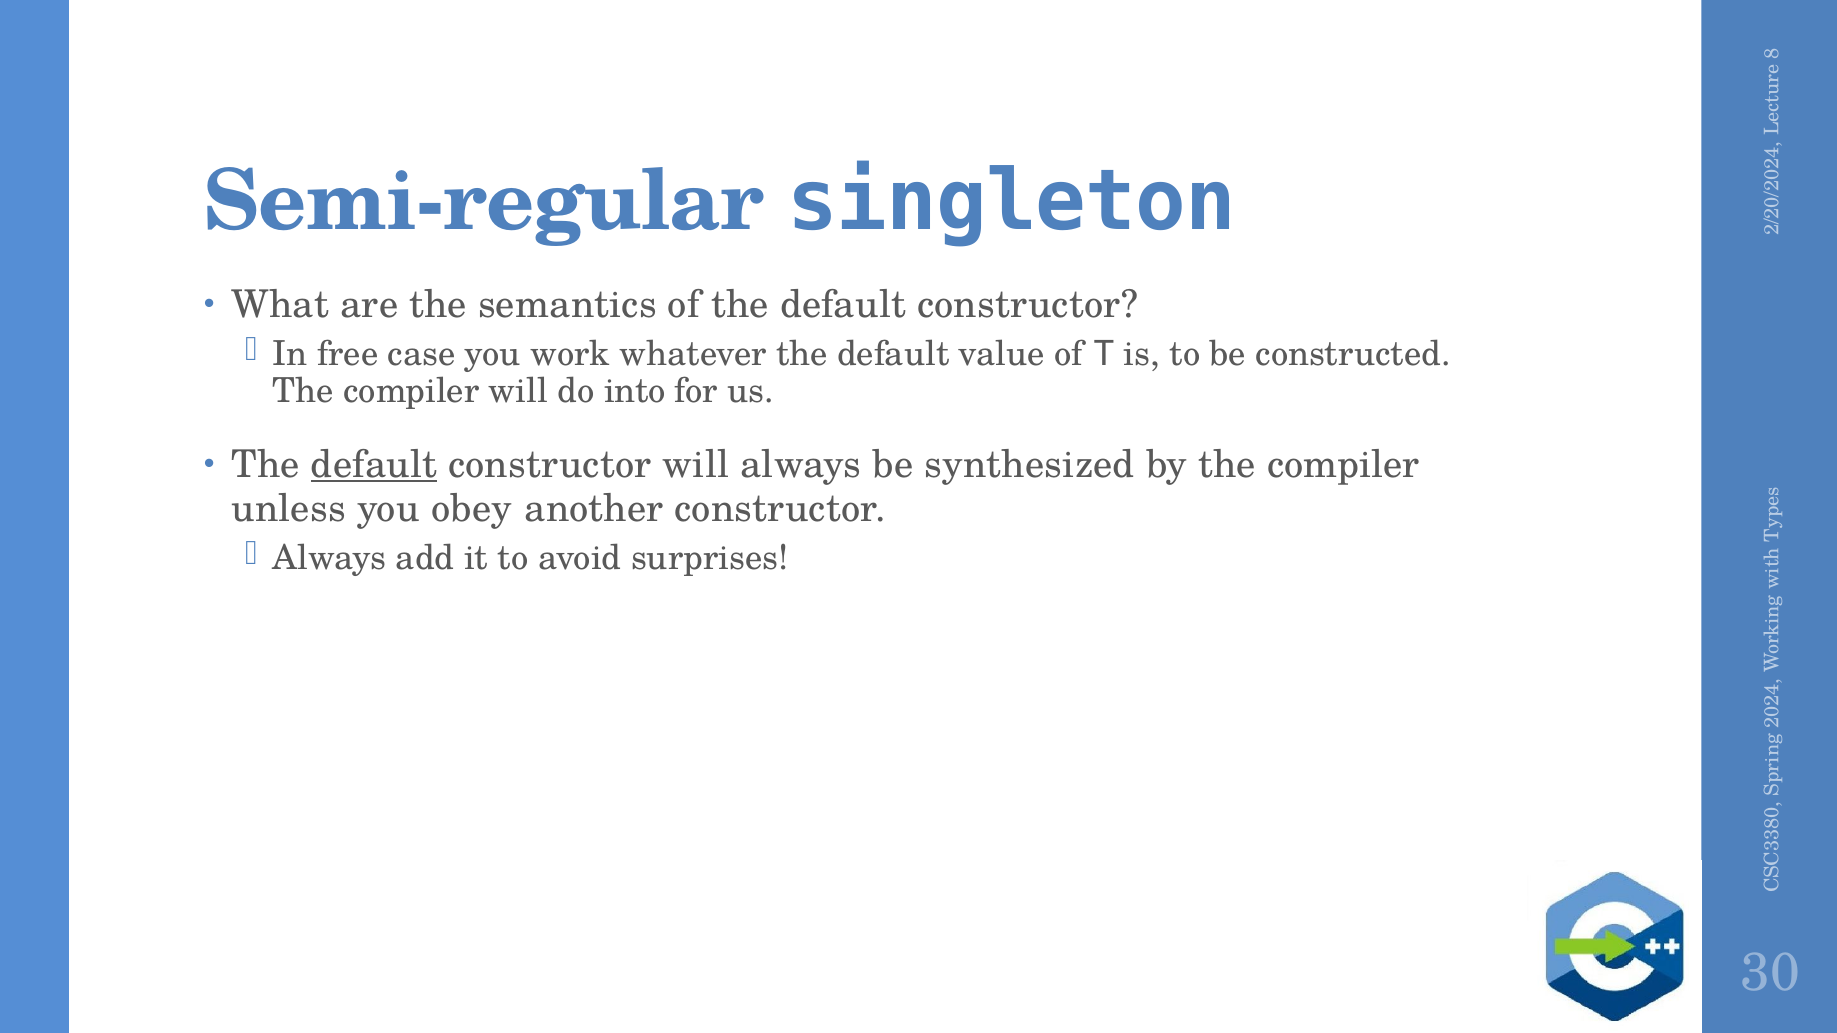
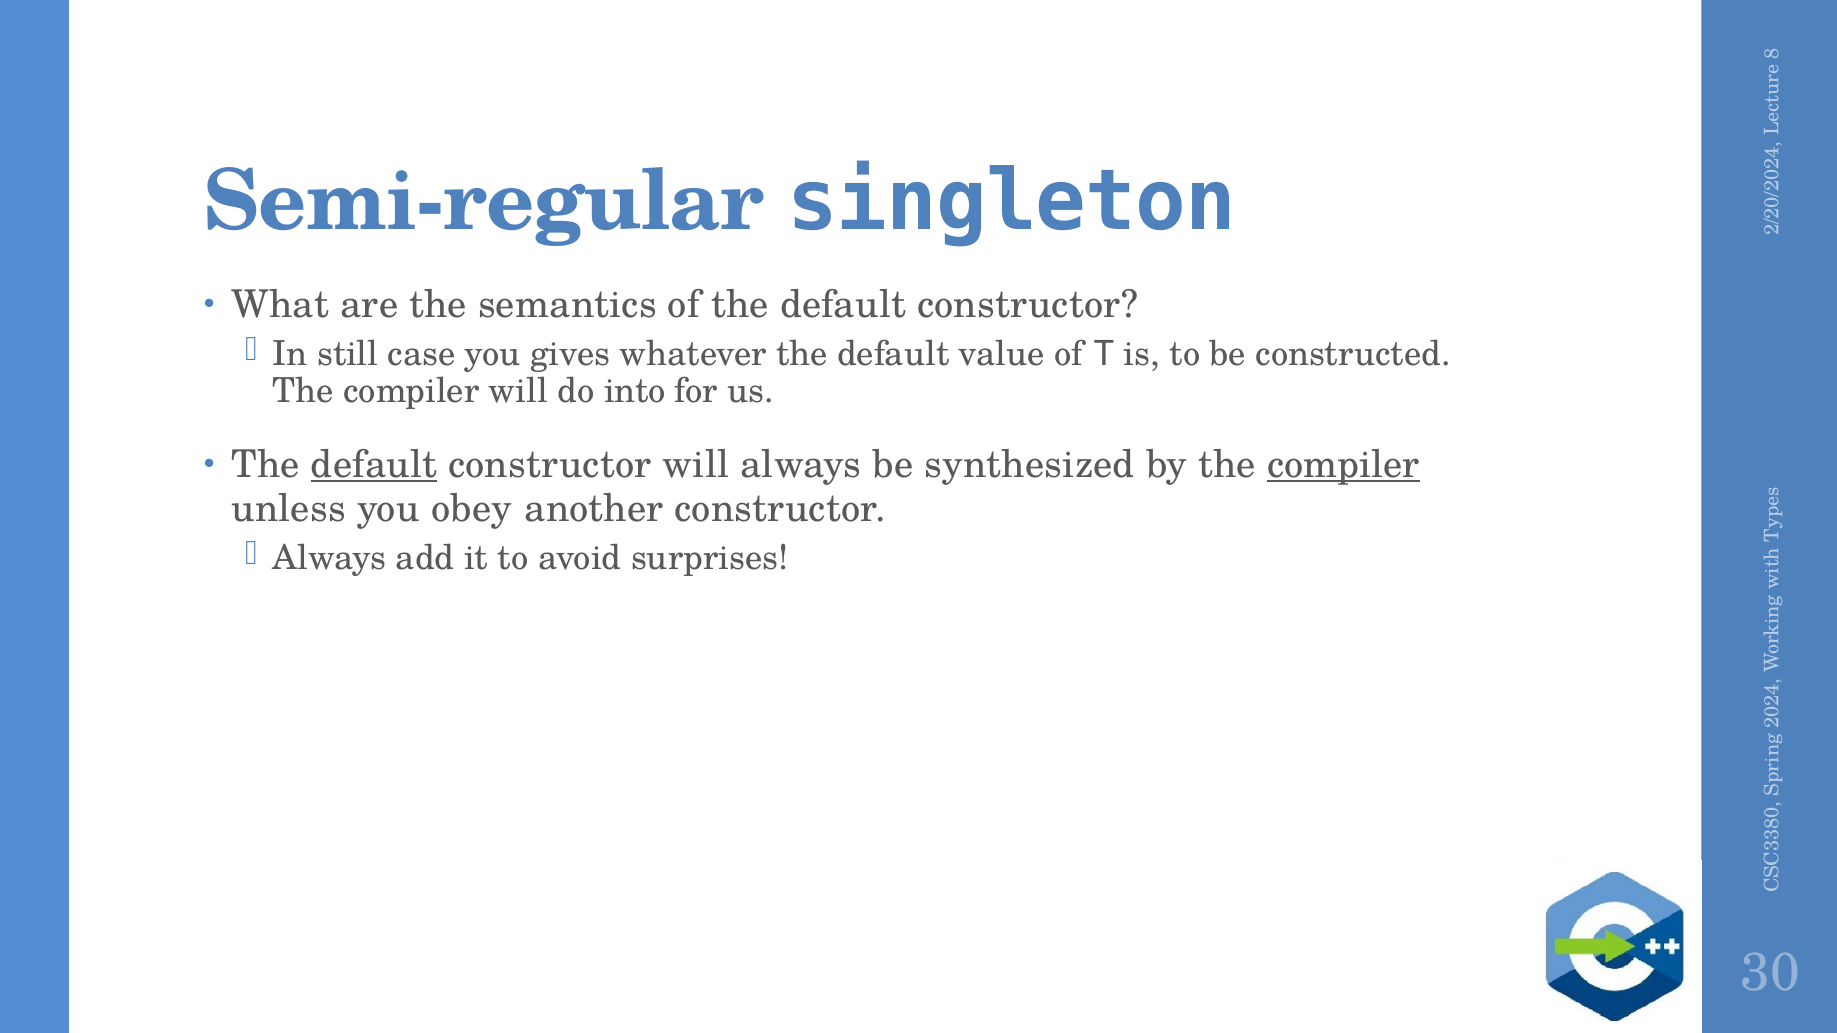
free: free -> still
work: work -> gives
compiler at (1343, 465) underline: none -> present
